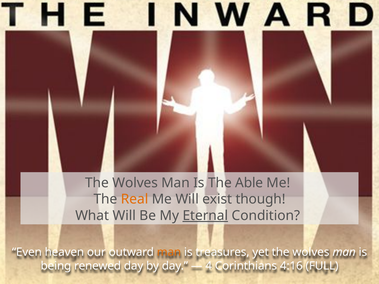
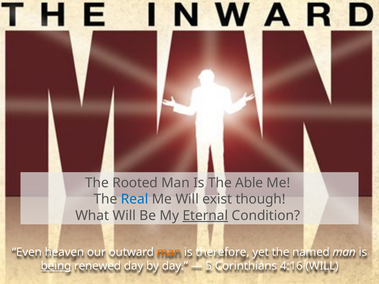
Wolves at (135, 183): Wolves -> Rooted
Real colour: orange -> blue
treasures: treasures -> therefore
yet the wolves: wolves -> named
being underline: none -> present
4: 4 -> 5
4:16 FULL: FULL -> WILL
